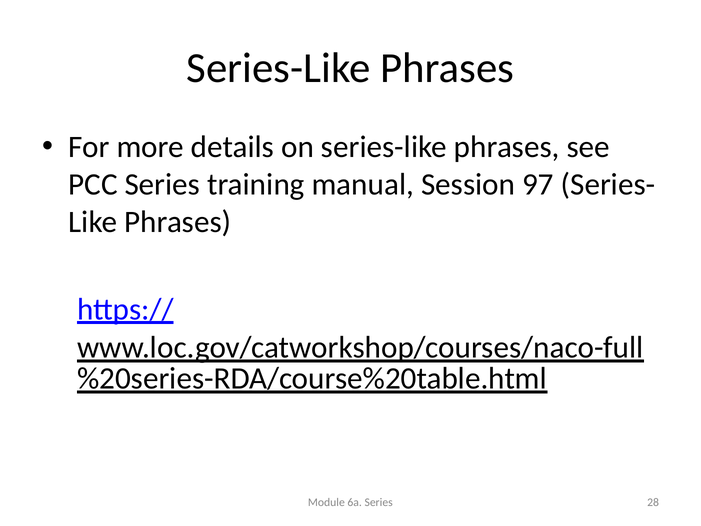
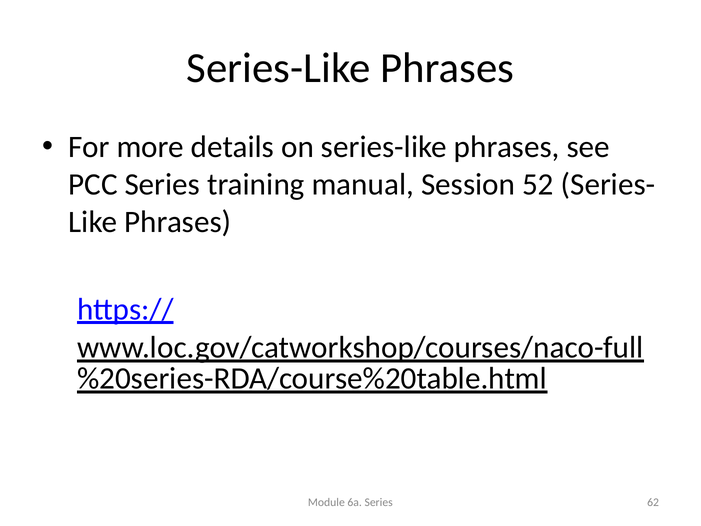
97: 97 -> 52
28: 28 -> 62
